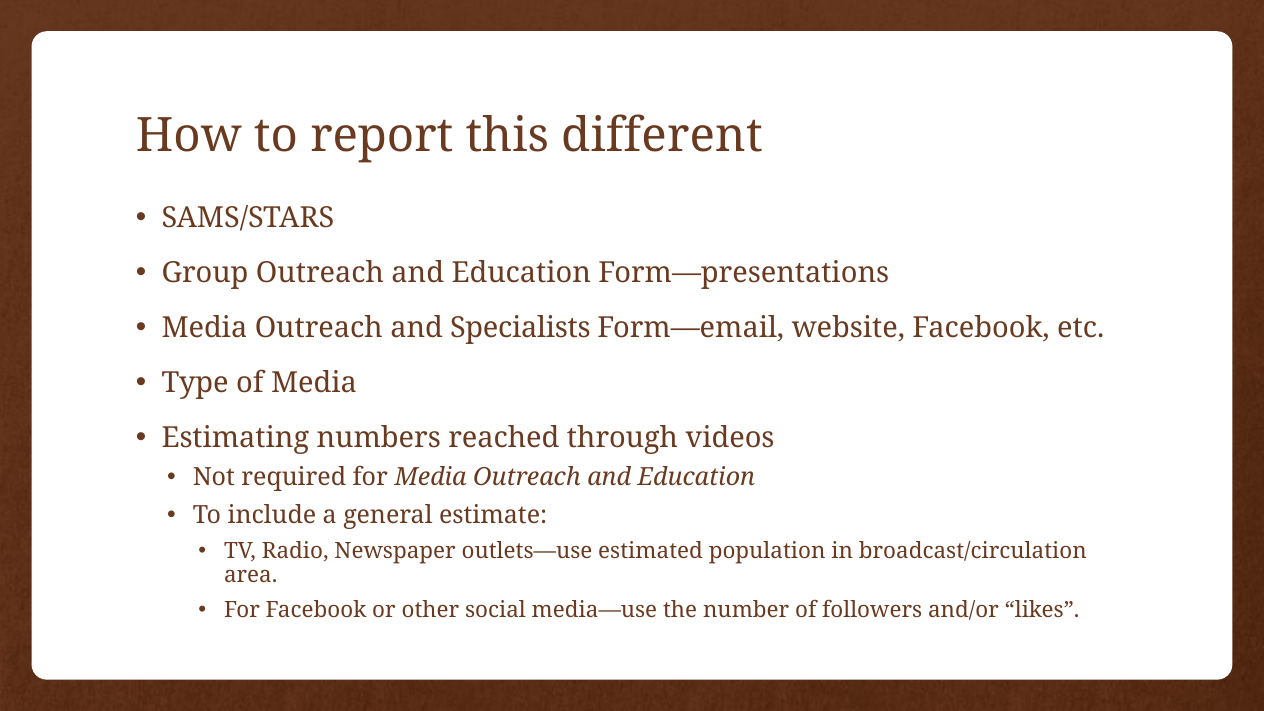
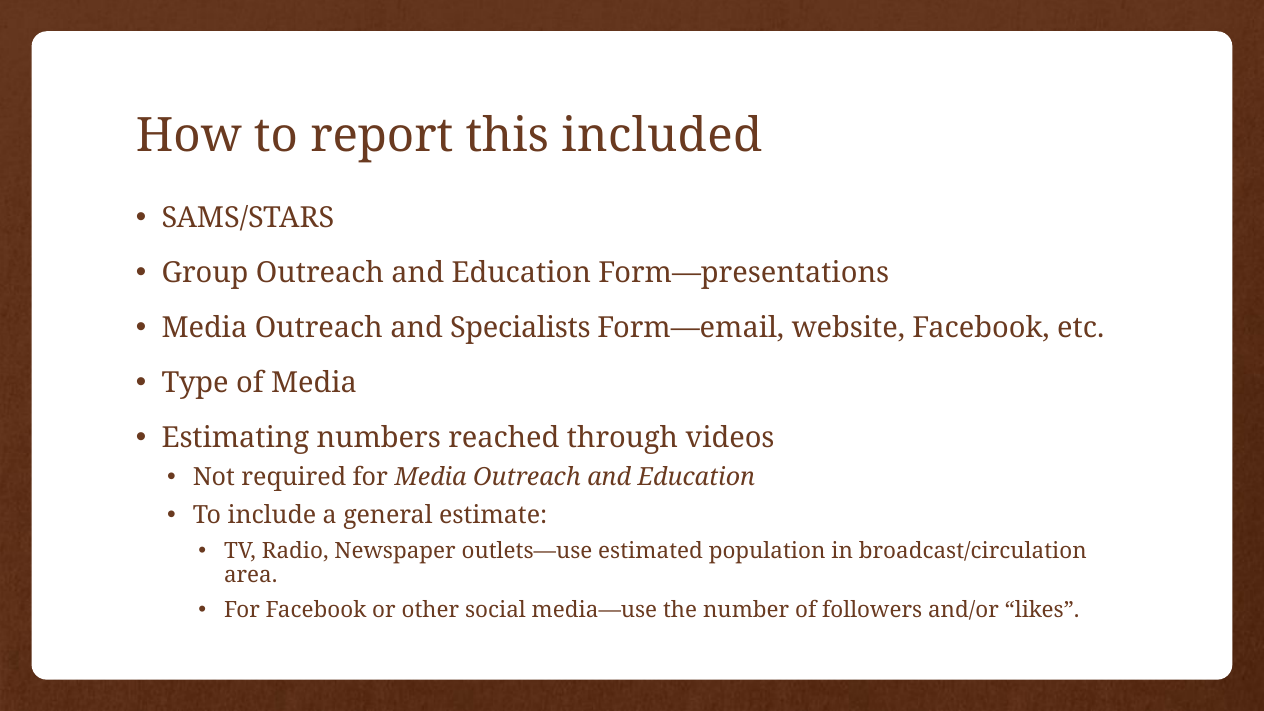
different: different -> included
